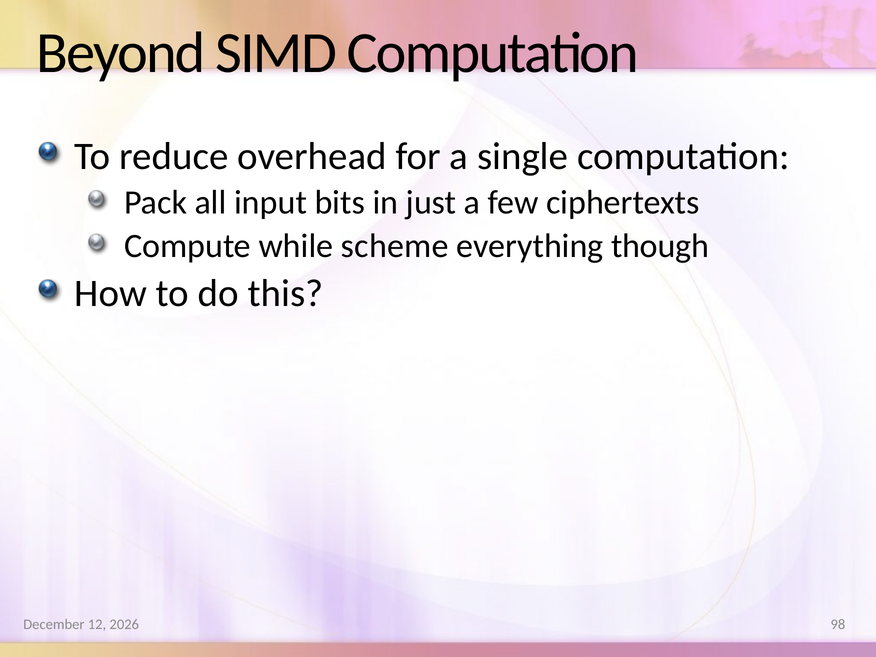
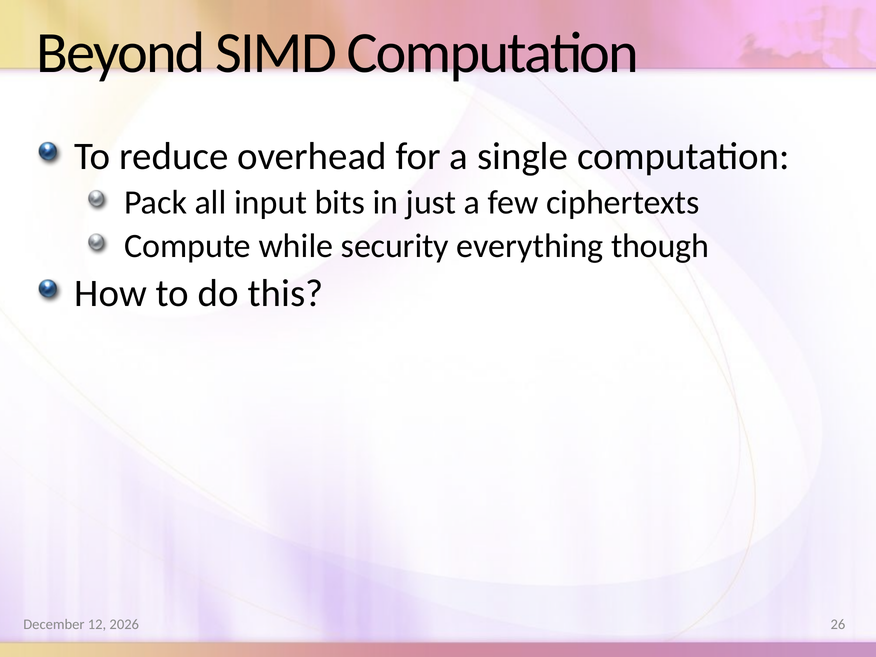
scheme: scheme -> security
98: 98 -> 26
